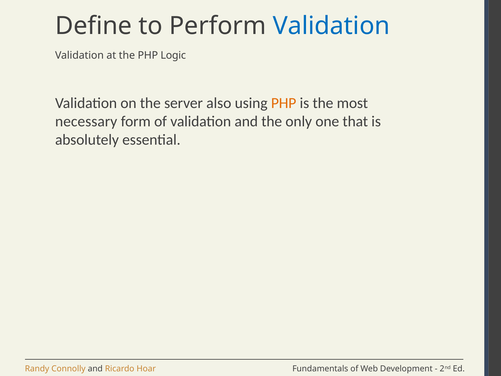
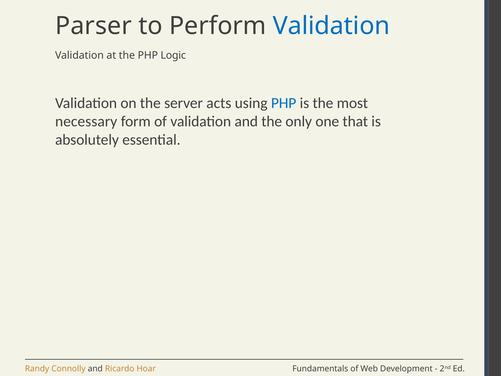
Define: Define -> Parser
also: also -> acts
PHP at (284, 103) colour: orange -> blue
